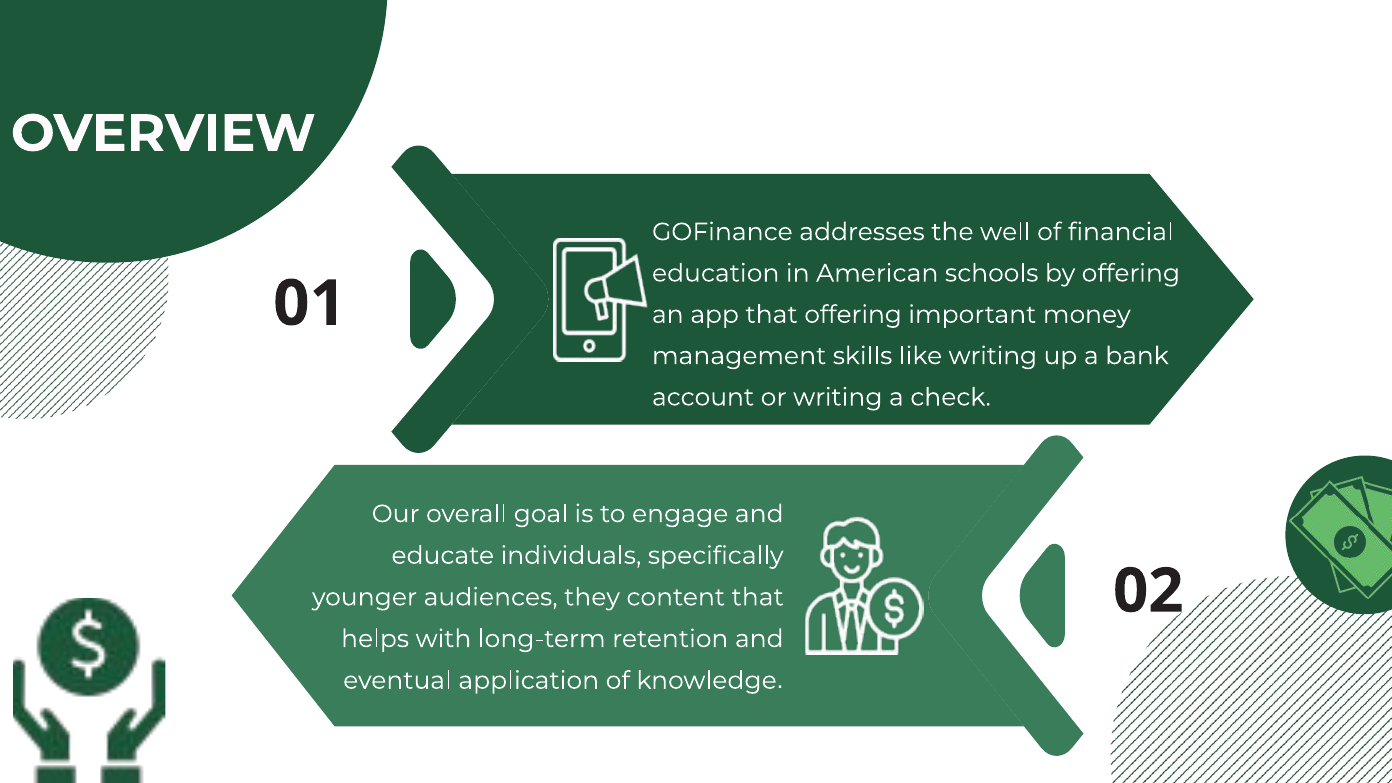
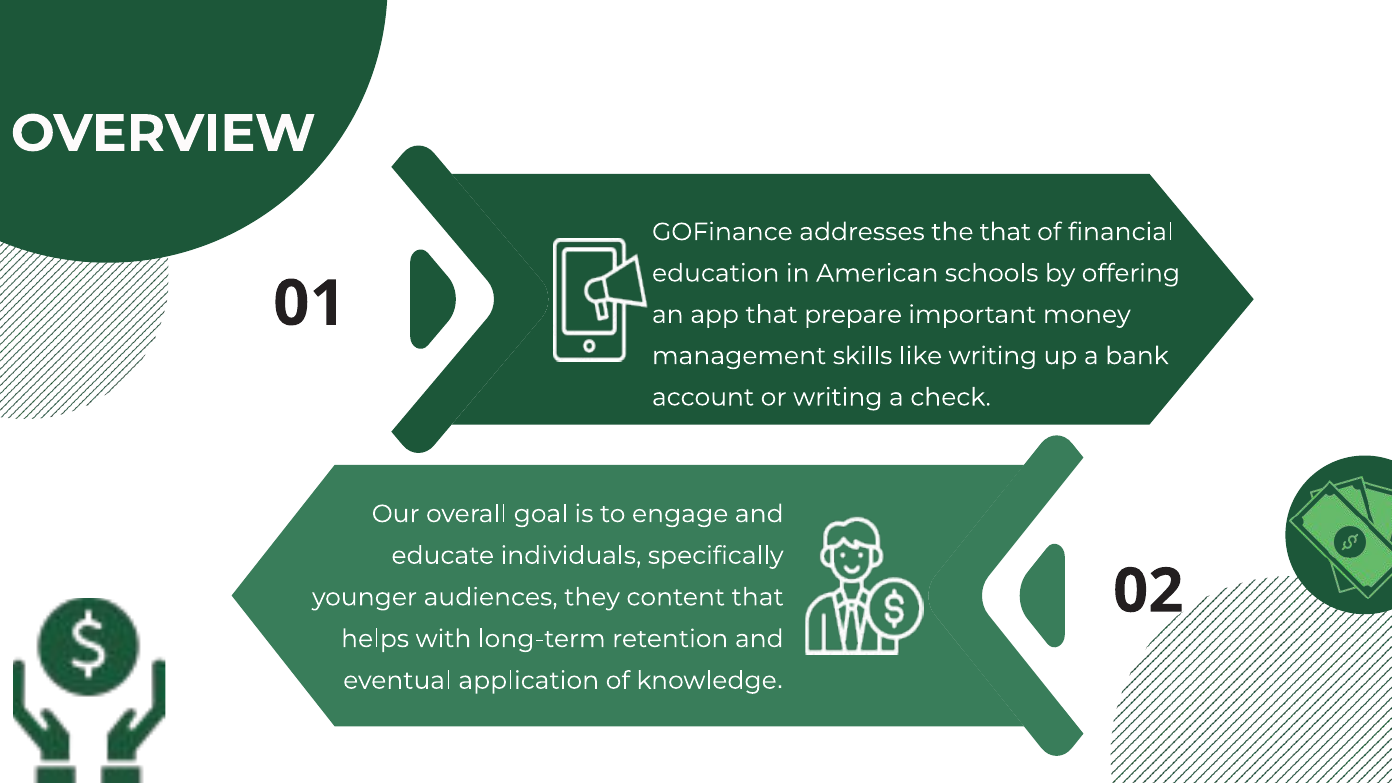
the well: well -> that
that offering: offering -> prepare
